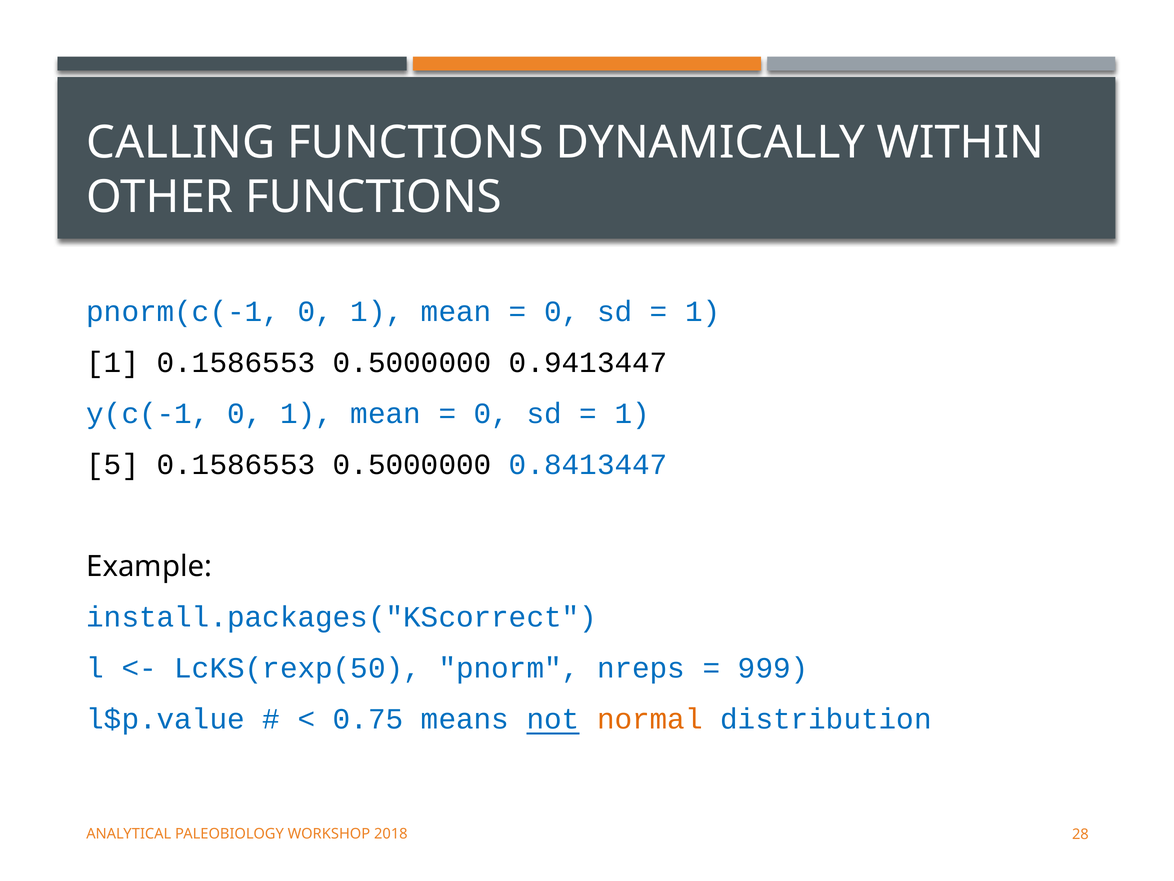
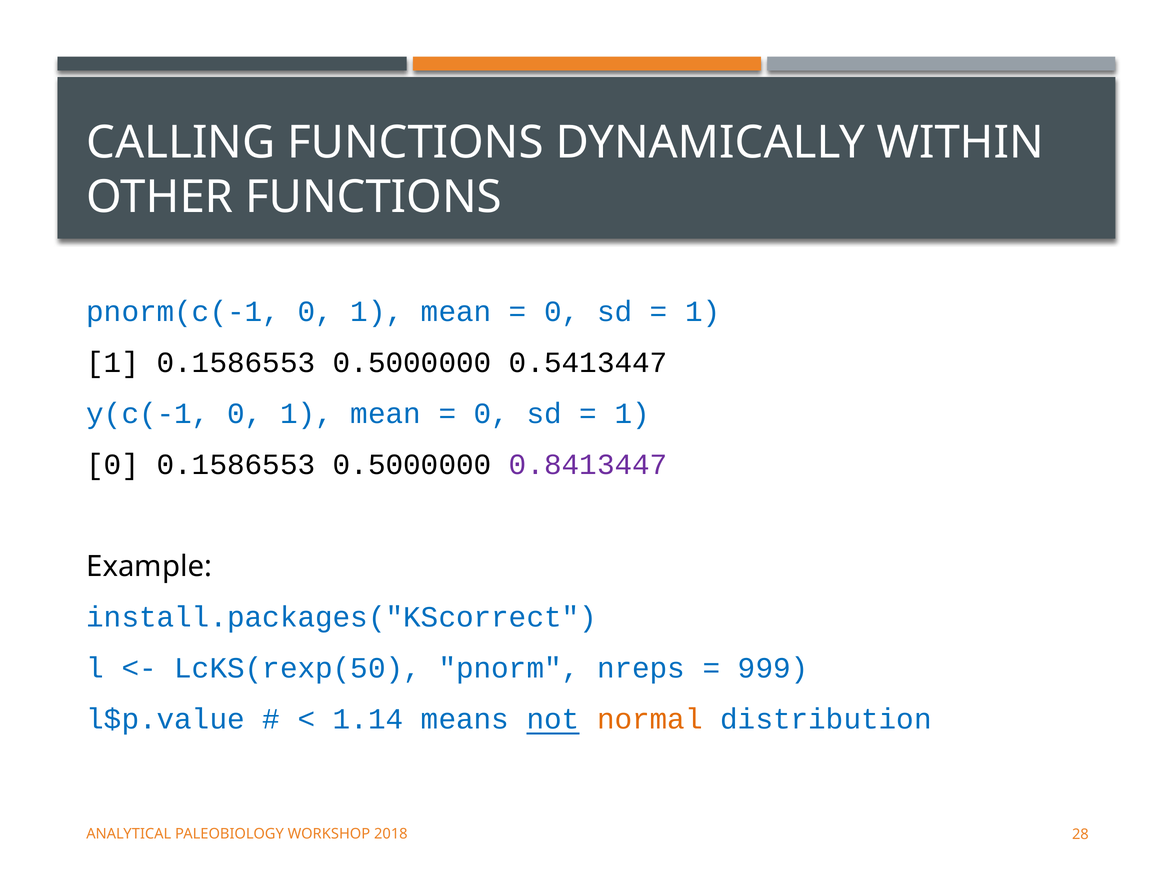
0.9413447: 0.9413447 -> 0.5413447
5 at (113, 464): 5 -> 0
0.8413447 colour: blue -> purple
0.75: 0.75 -> 1.14
